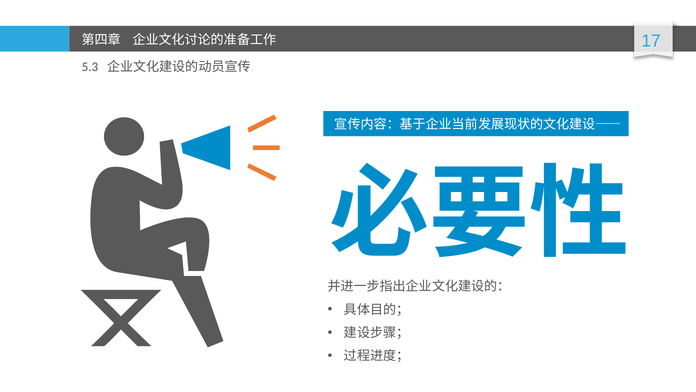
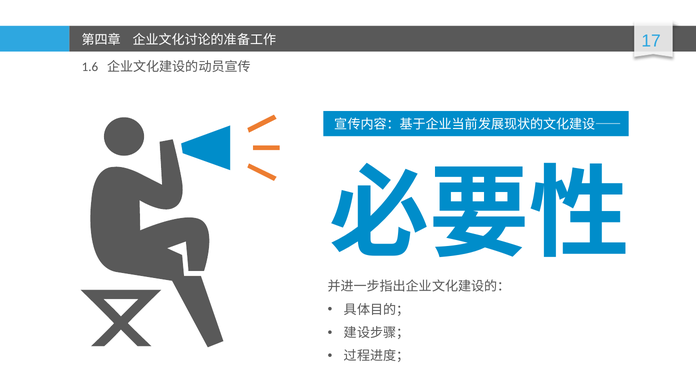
5.3: 5.3 -> 1.6
